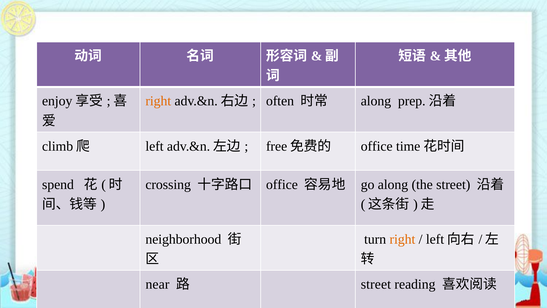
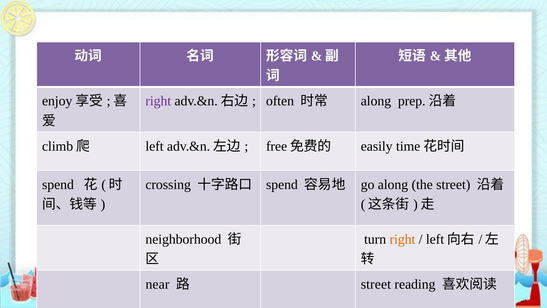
right at (158, 101) colour: orange -> purple
office at (377, 146): office -> easily
office at (282, 184): office -> spend
